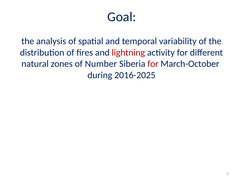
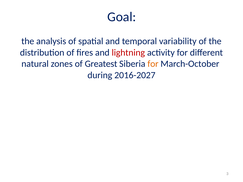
Number: Number -> Greatest
for at (153, 64) colour: red -> orange
2016-2025: 2016-2025 -> 2016-2027
